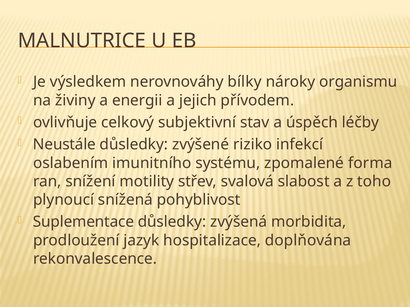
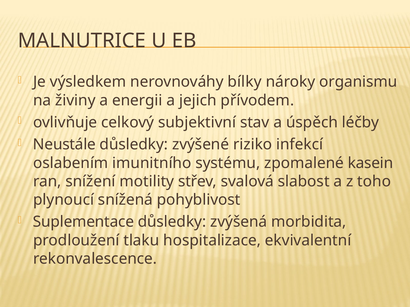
forma: forma -> kasein
jazyk: jazyk -> tlaku
doplňována: doplňována -> ekvivalentní
